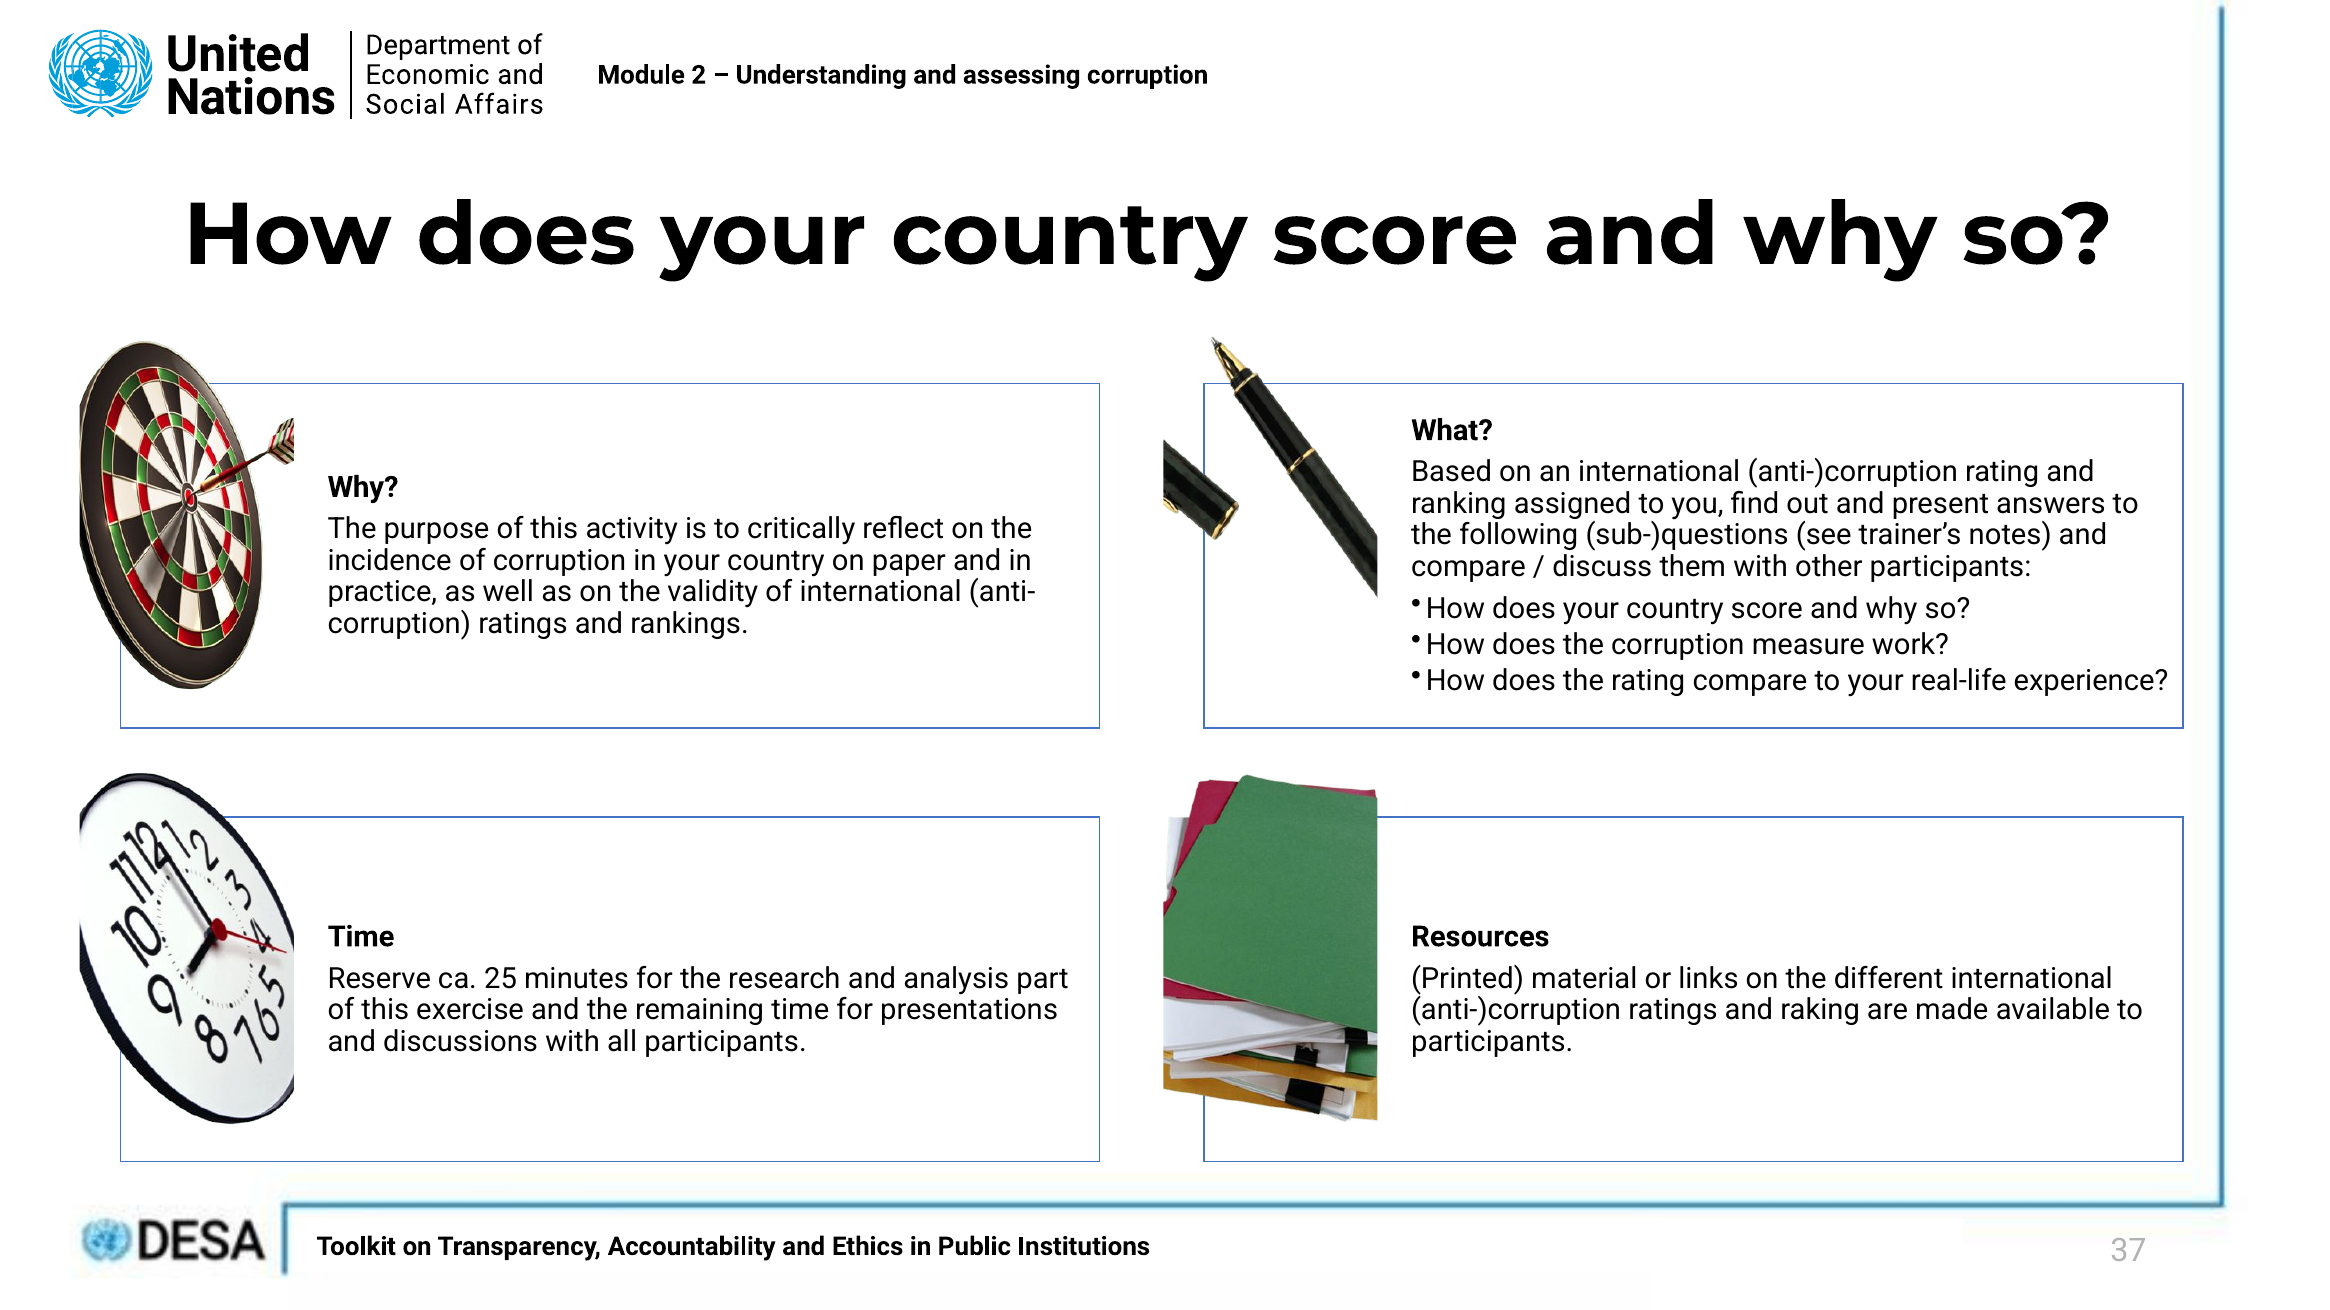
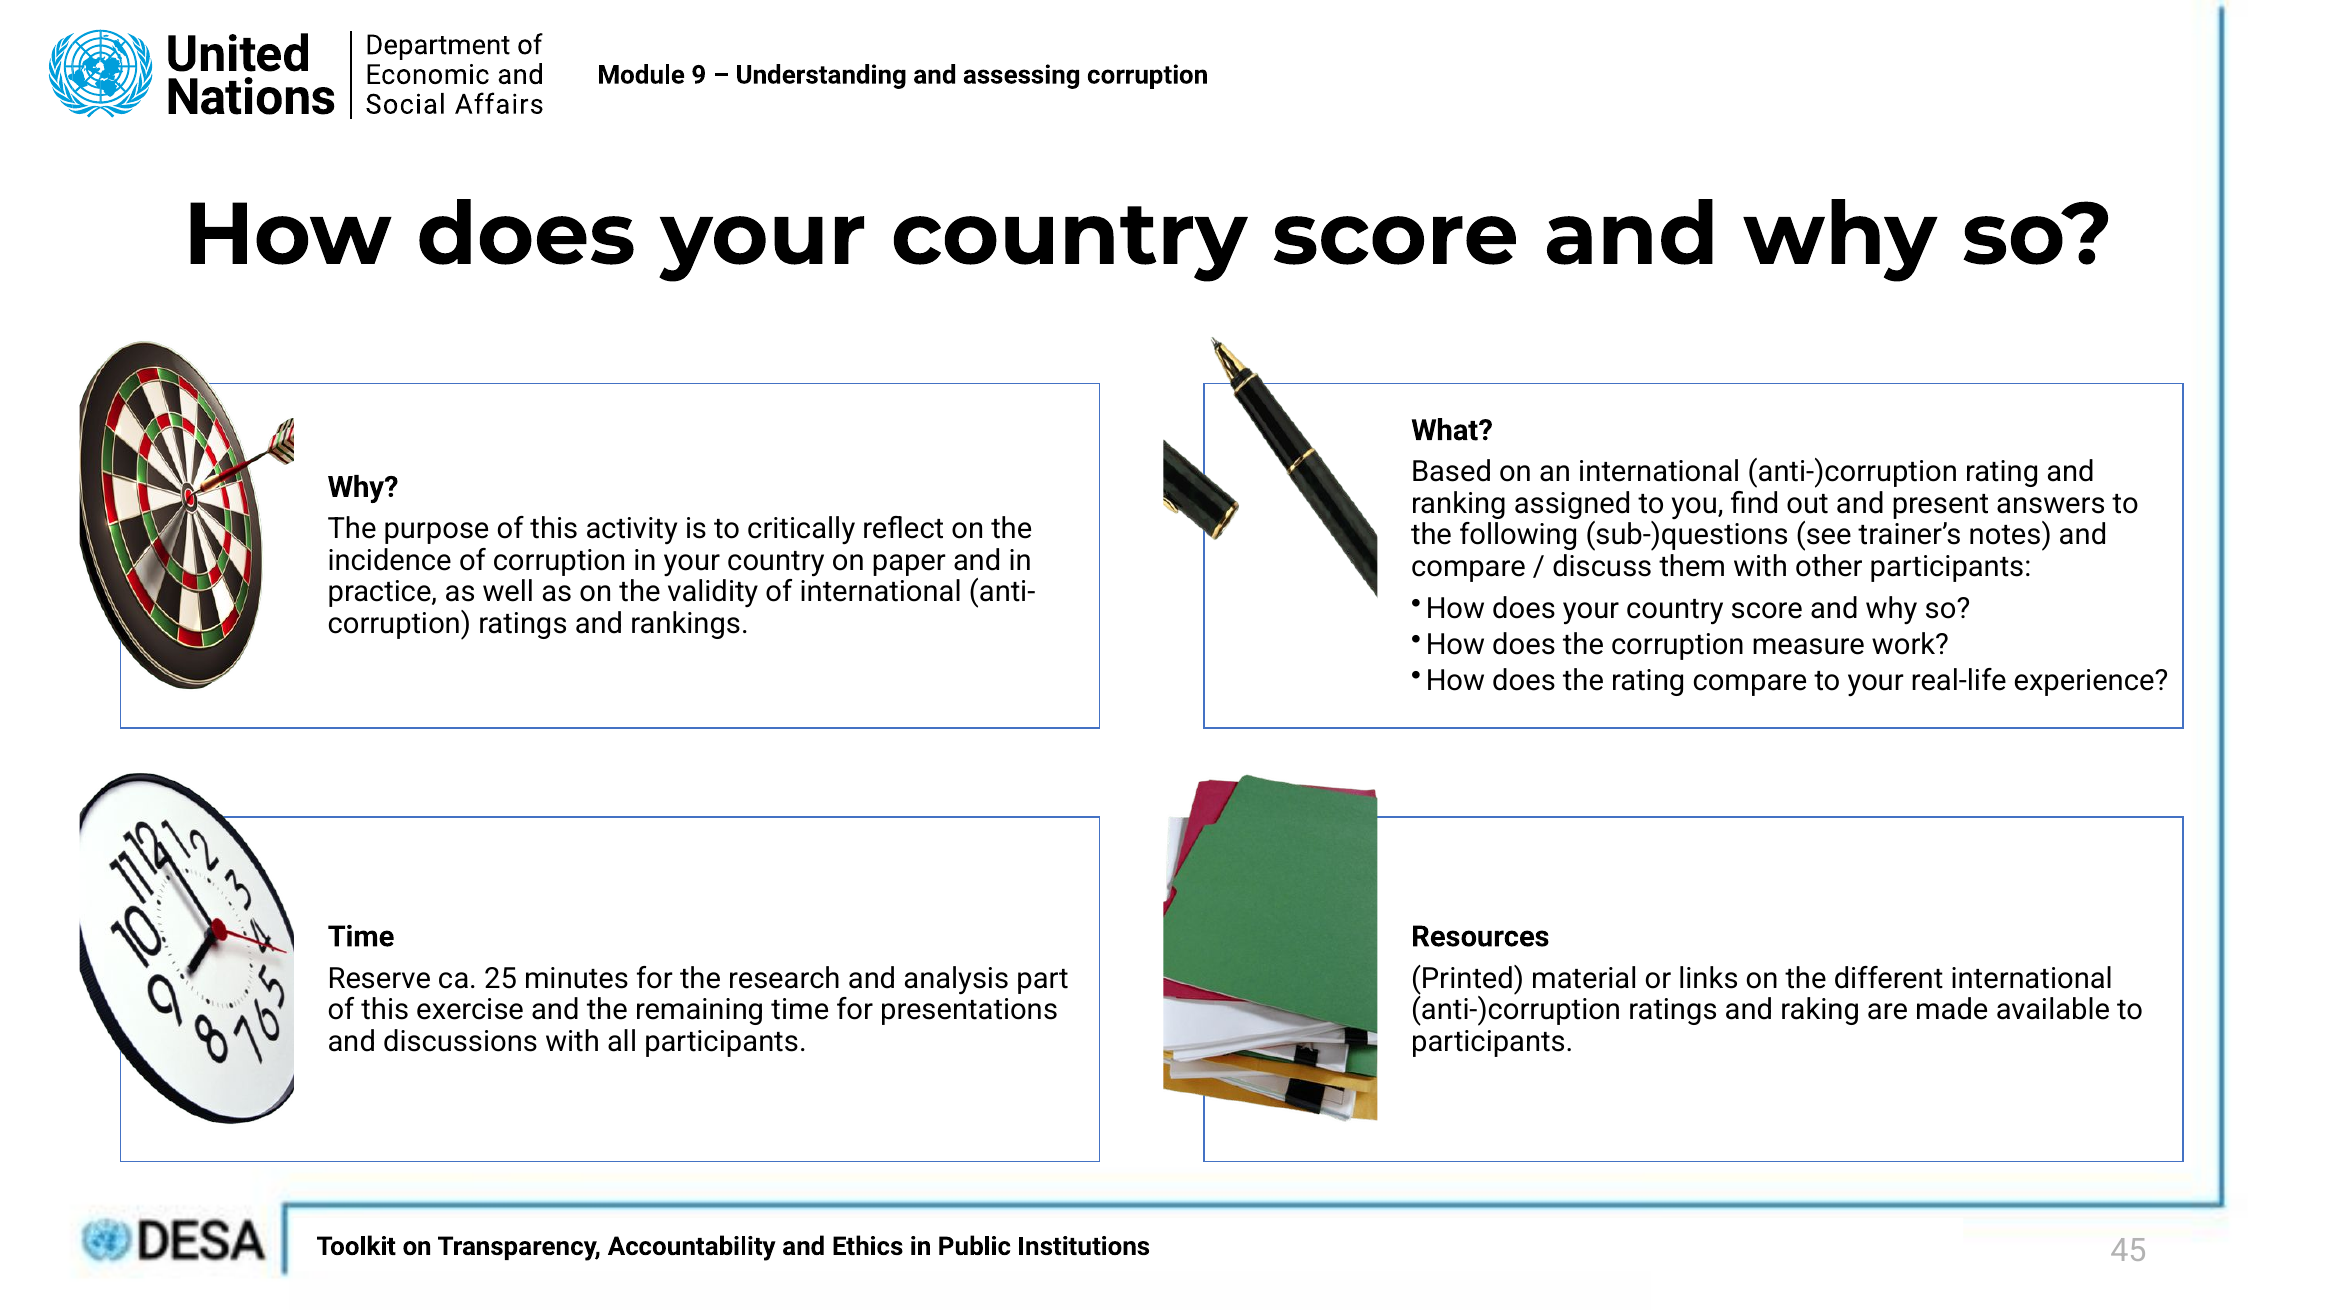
2: 2 -> 9
37: 37 -> 45
